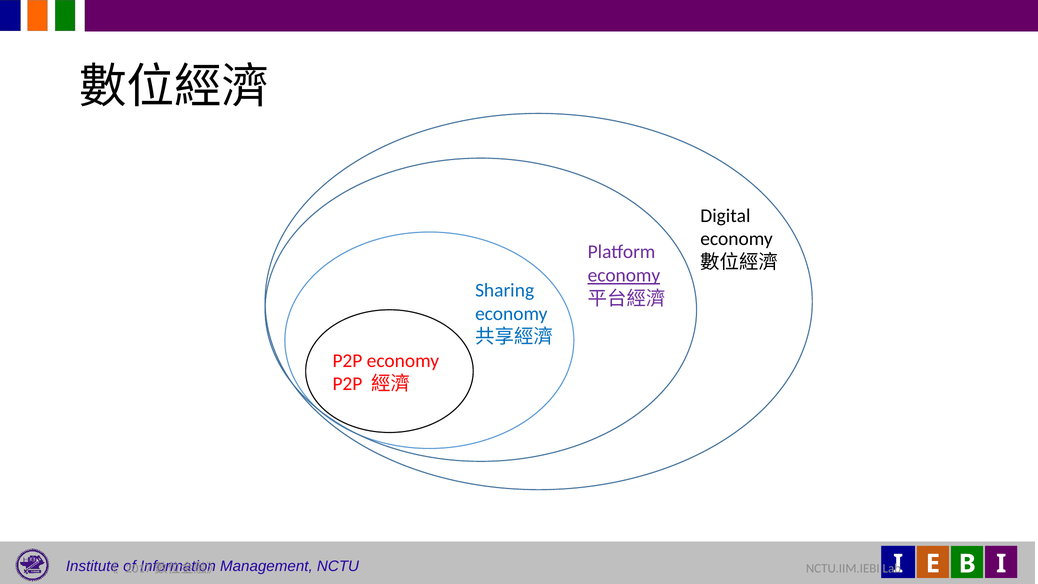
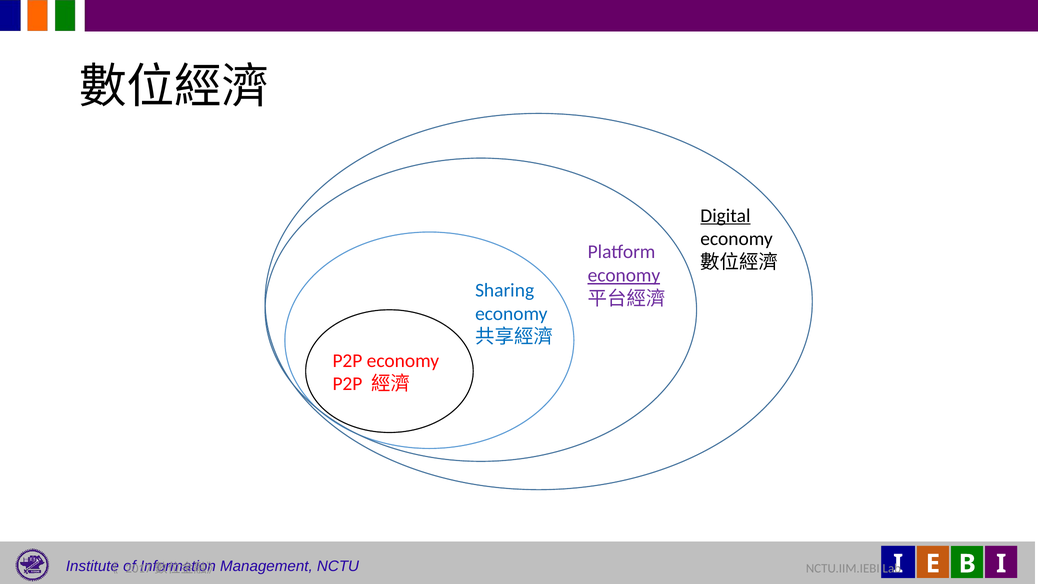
Digital underline: none -> present
